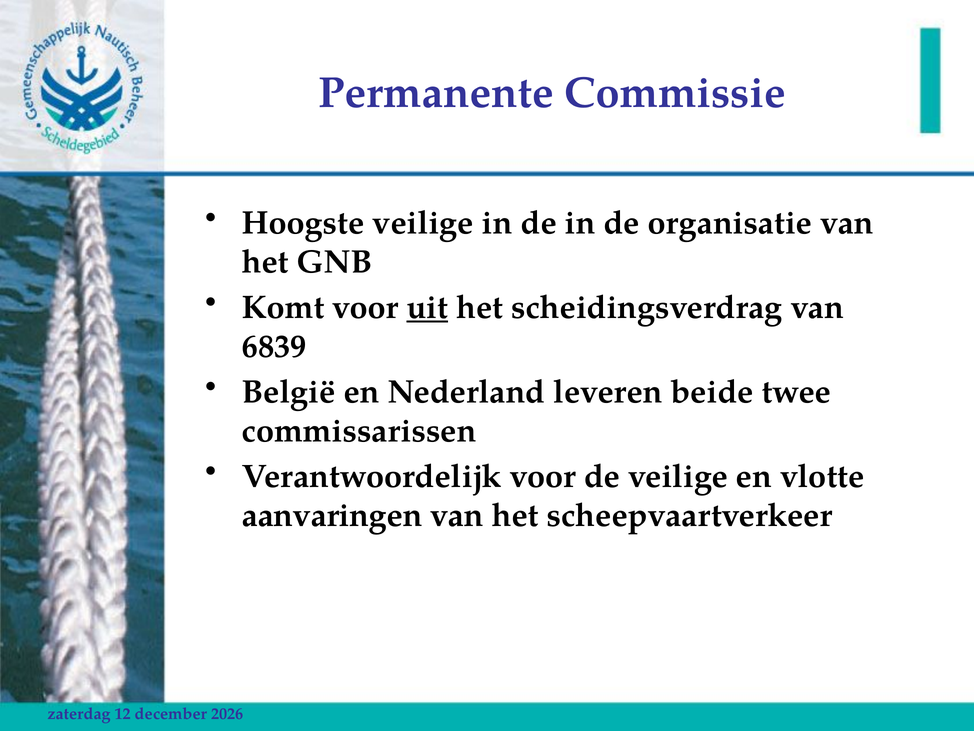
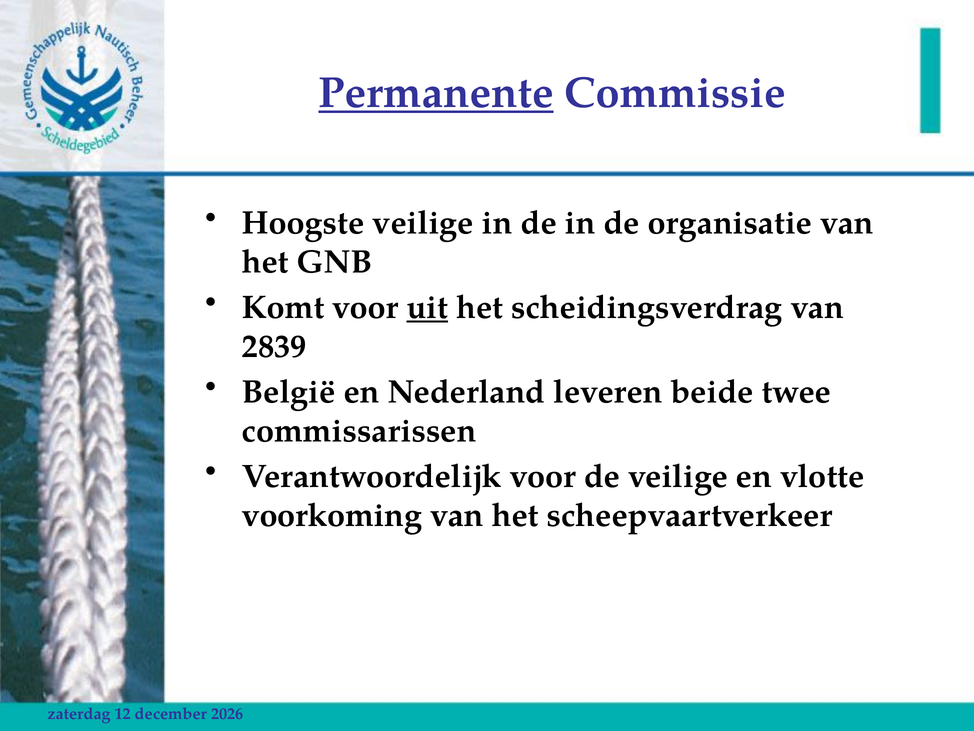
Permanente underline: none -> present
6839: 6839 -> 2839
aanvaringen: aanvaringen -> voorkoming
